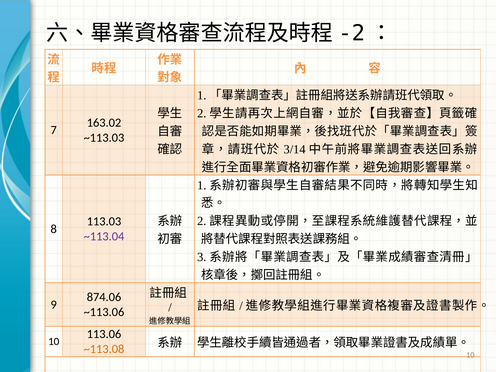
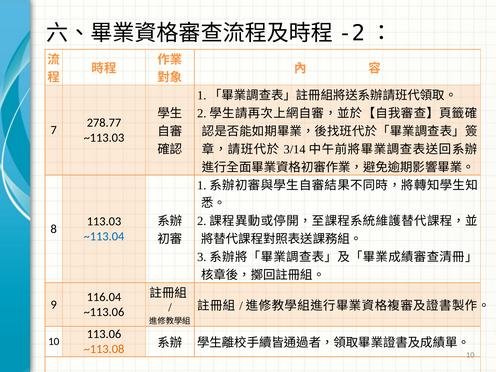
163.02: 163.02 -> 278.77
~113.04 colour: purple -> blue
874.06: 874.06 -> 116.04
